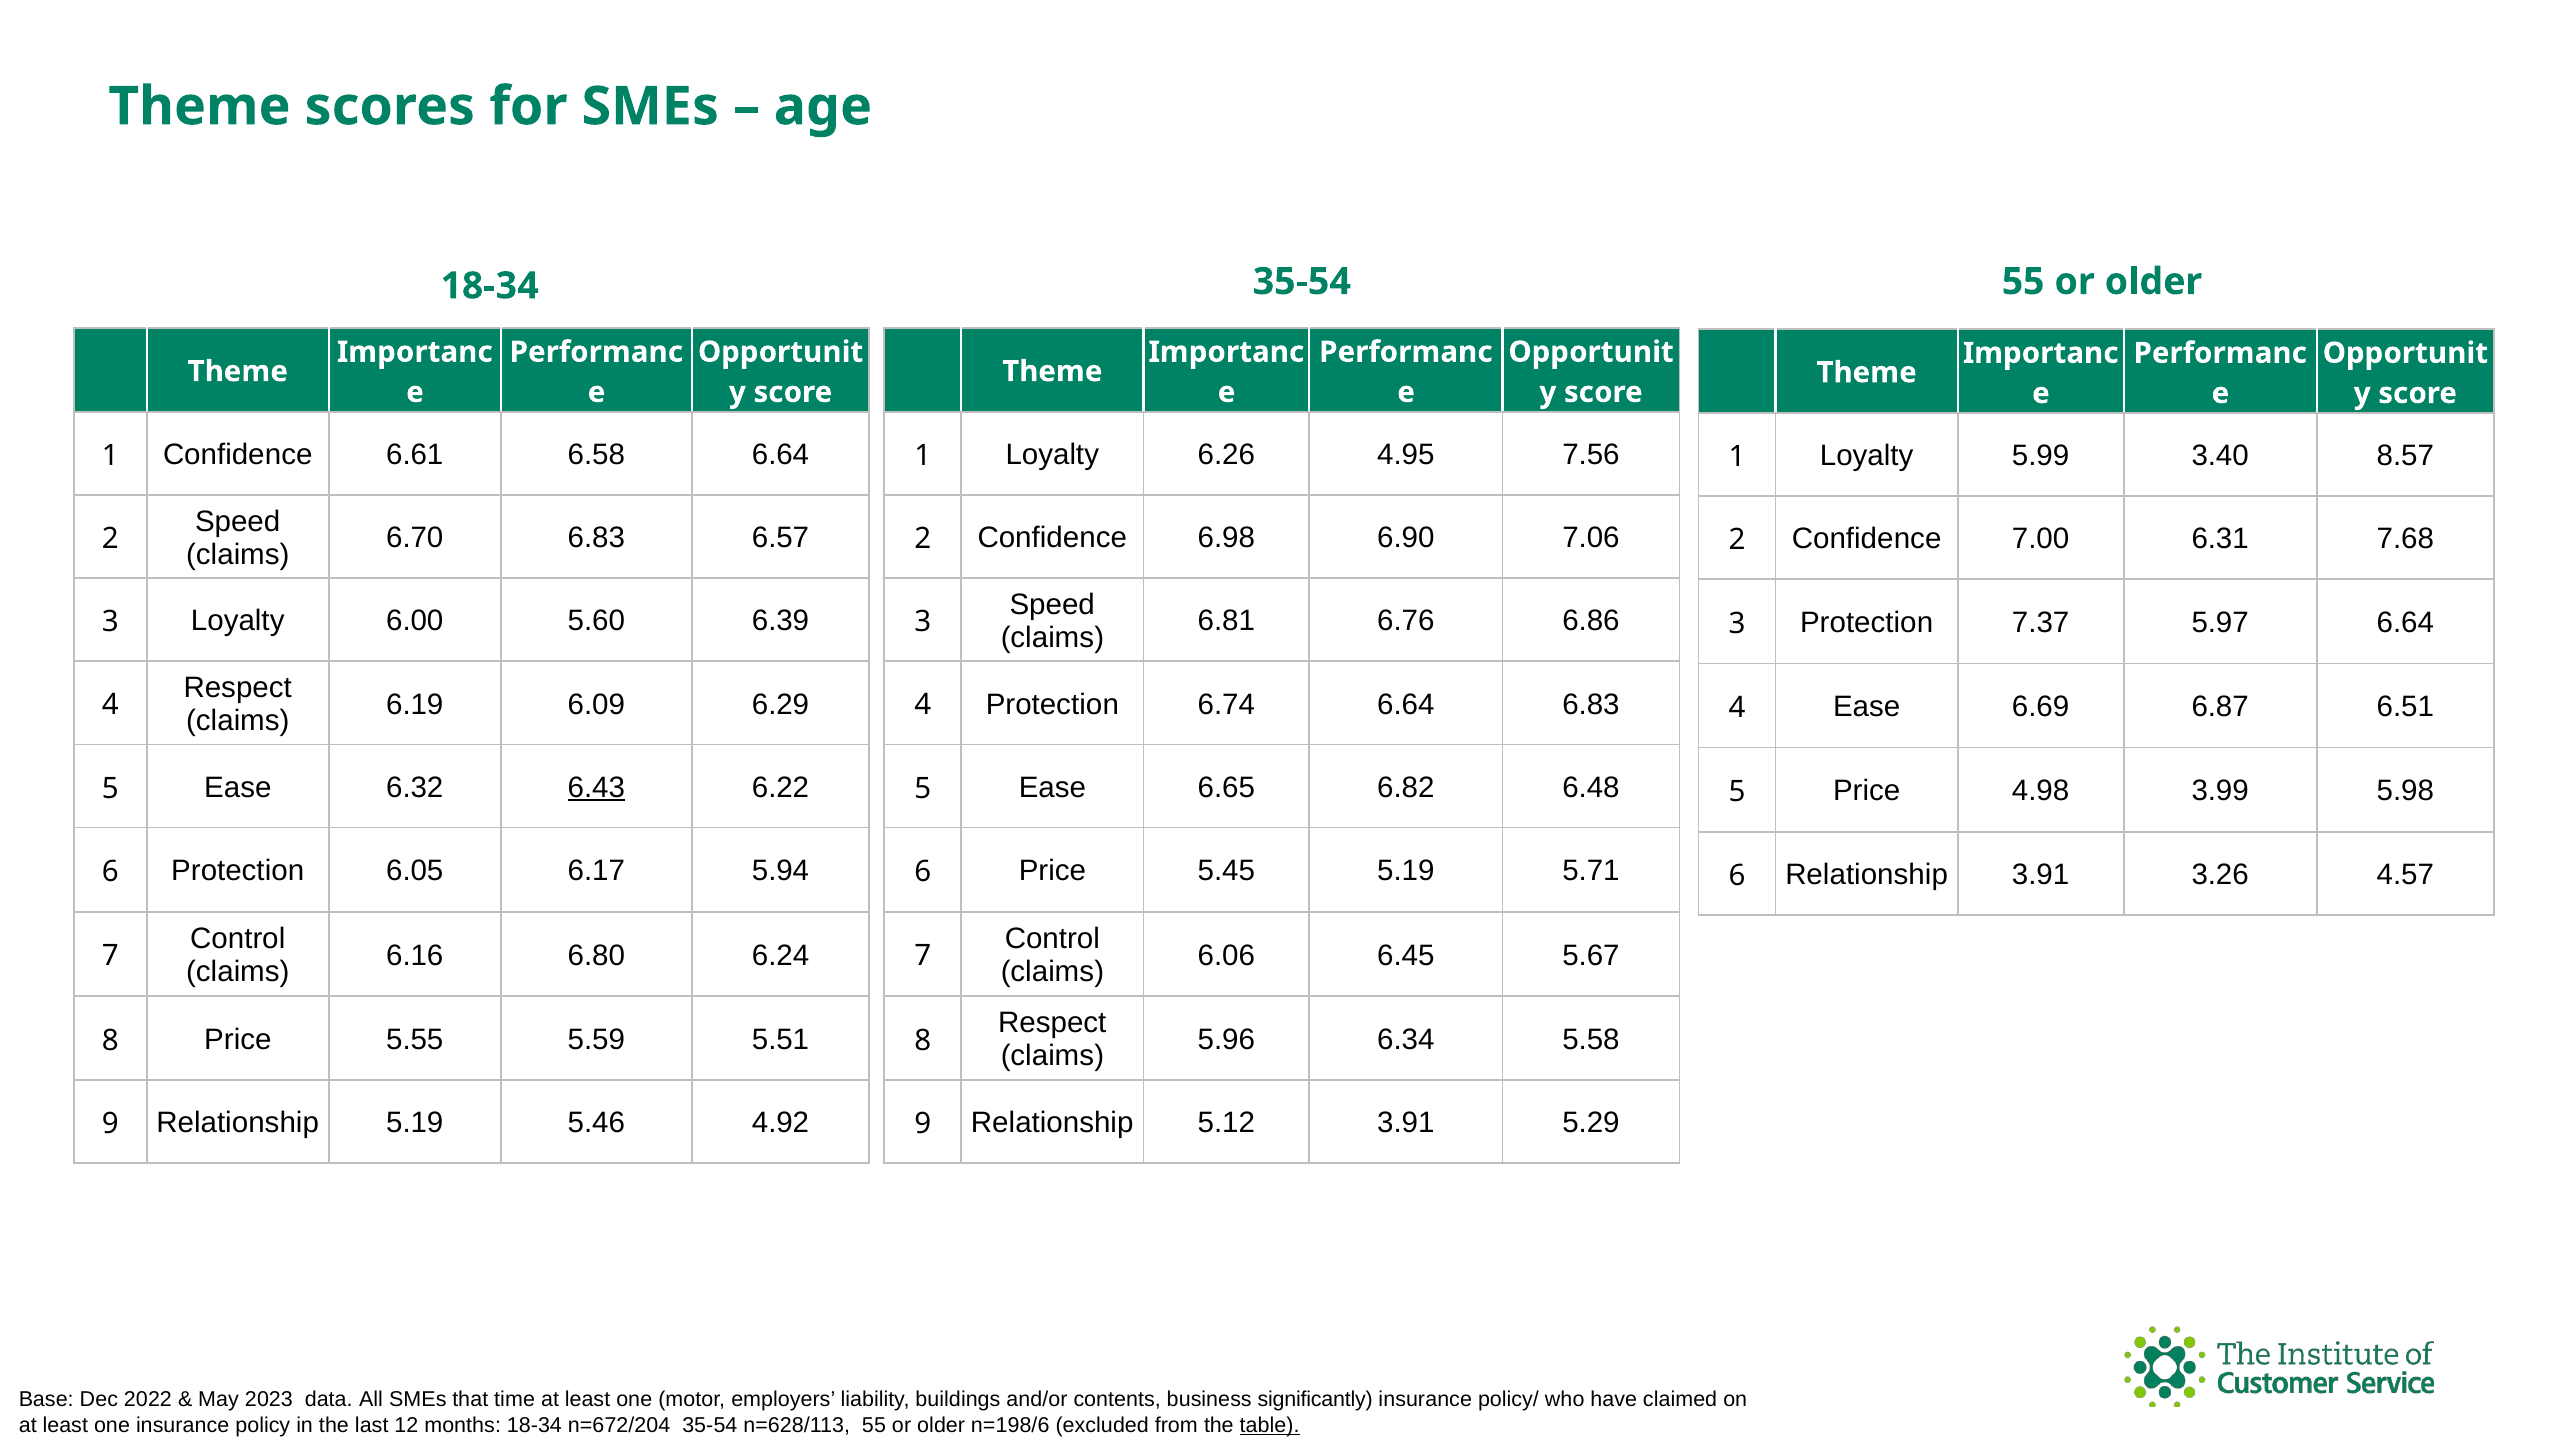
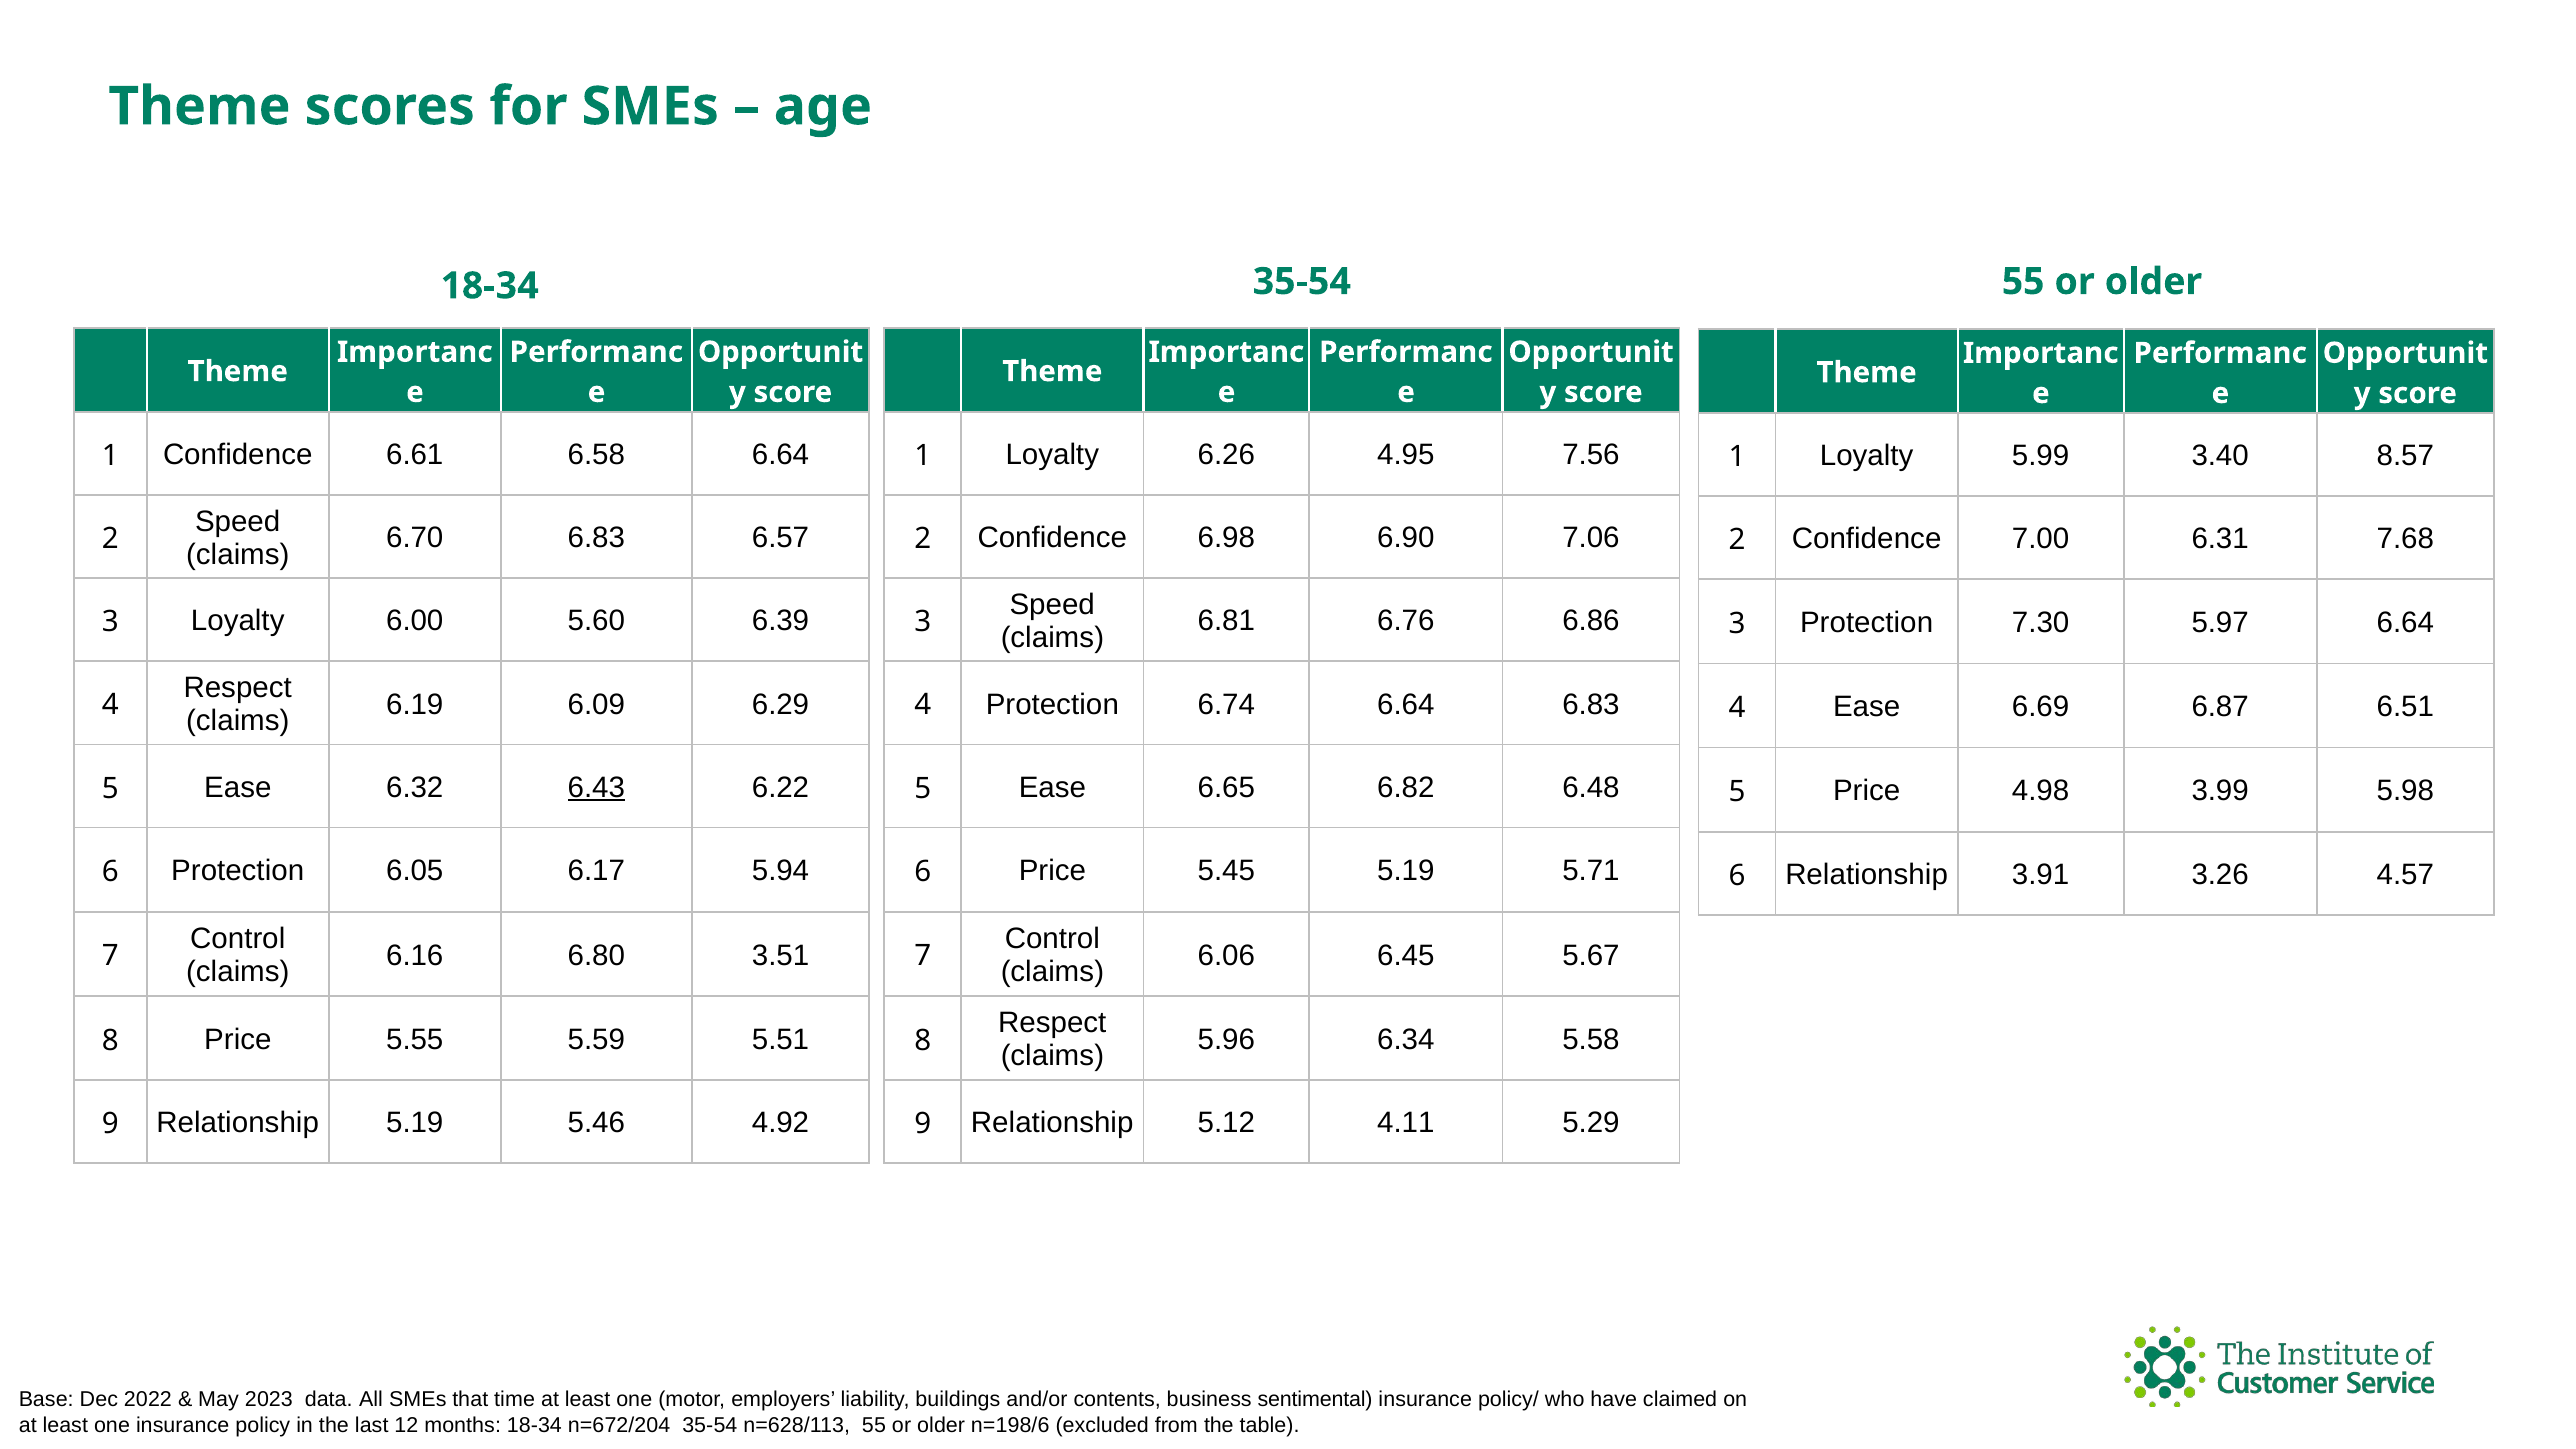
7.37: 7.37 -> 7.30
6.24: 6.24 -> 3.51
5.12 3.91: 3.91 -> 4.11
significantly: significantly -> sentimental
table underline: present -> none
